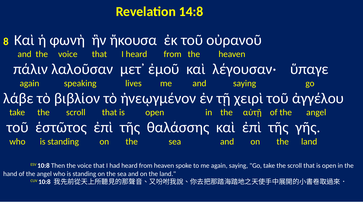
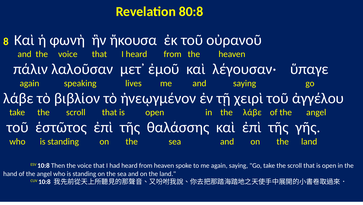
14:8: 14:8 -> 80:8
the αὐτῇ: αὐτῇ -> λάβε
